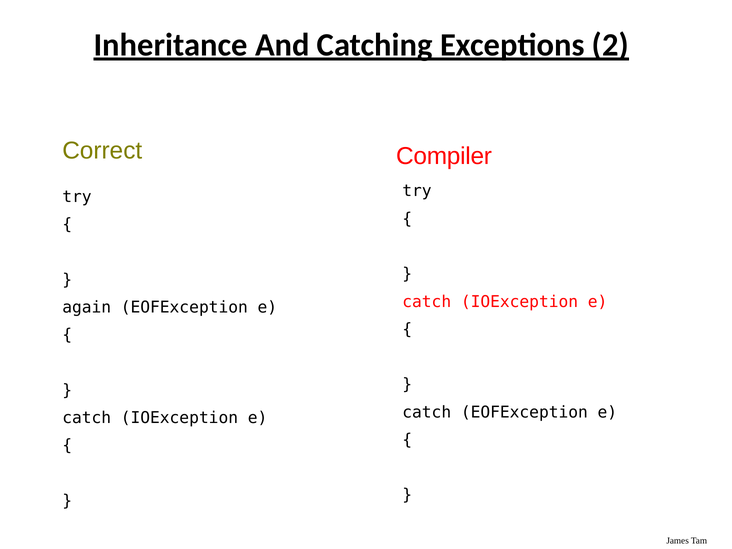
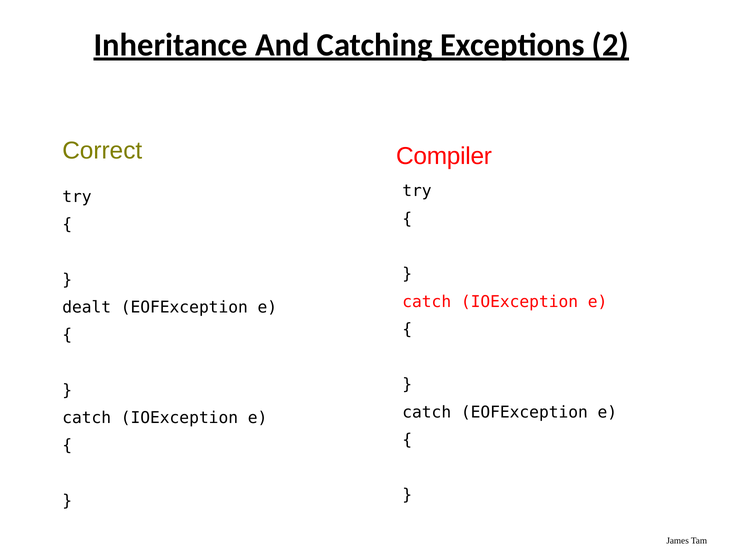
again: again -> dealt
